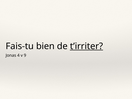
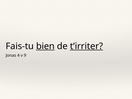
bien underline: none -> present
